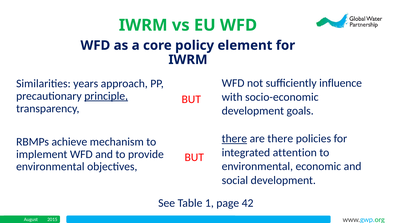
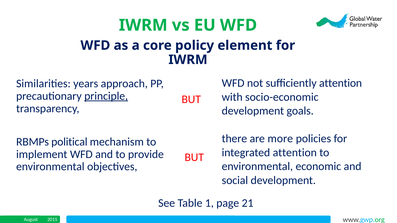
sufficiently influence: influence -> attention
there at (234, 139) underline: present -> none
are there: there -> more
achieve: achieve -> political
42: 42 -> 21
